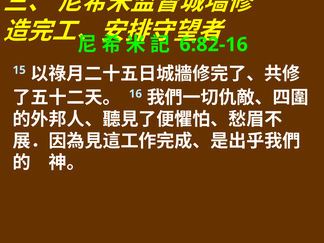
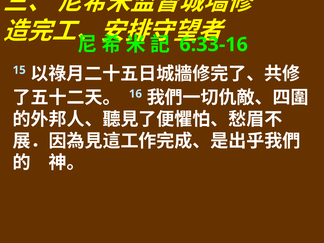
6:82-16: 6:82-16 -> 6:33-16
